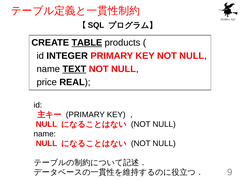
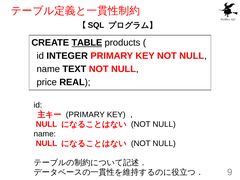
TEXT underline: present -> none
